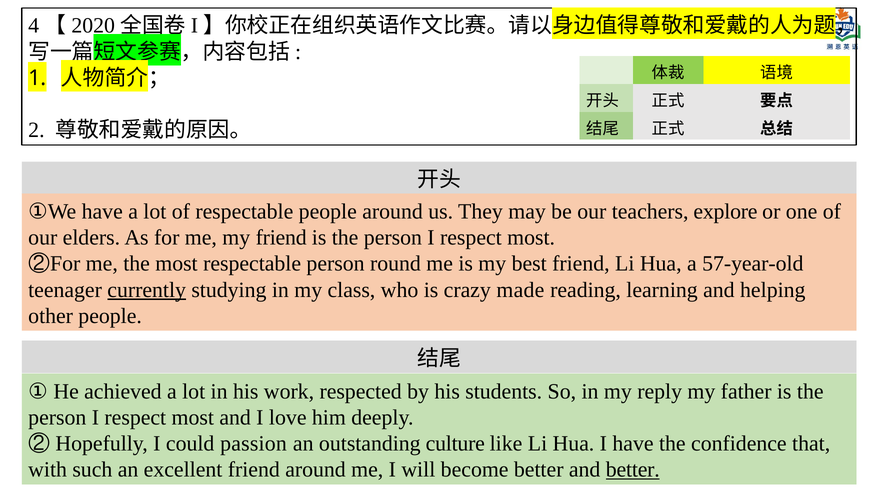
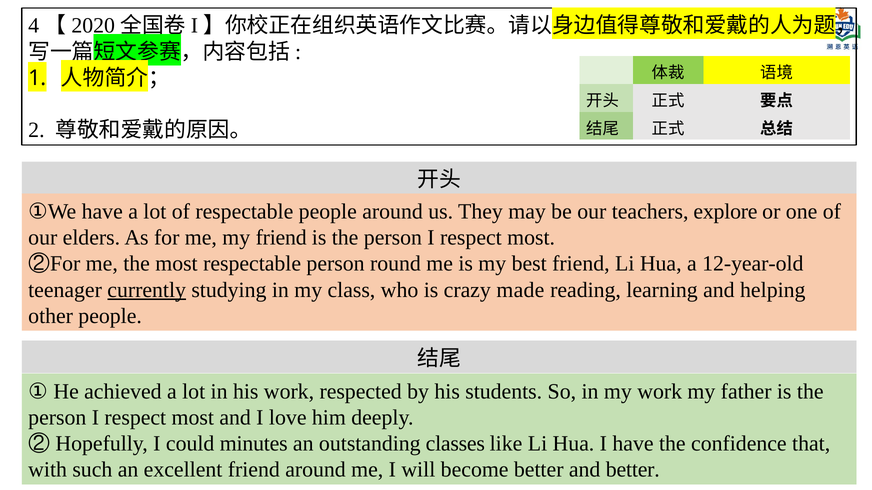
57-year-old: 57-year-old -> 12-year-old
my reply: reply -> work
passion: passion -> minutes
culture: culture -> classes
better at (633, 470) underline: present -> none
